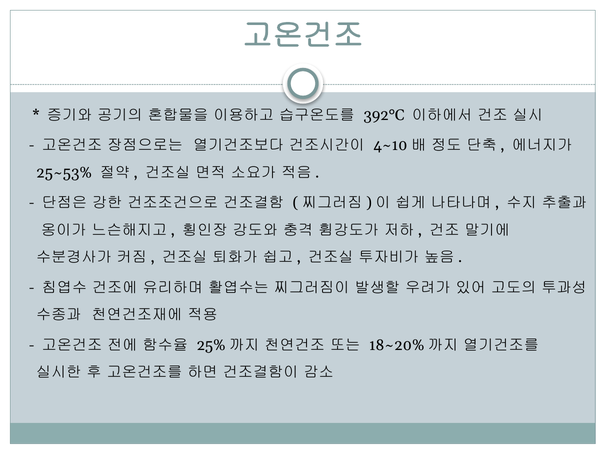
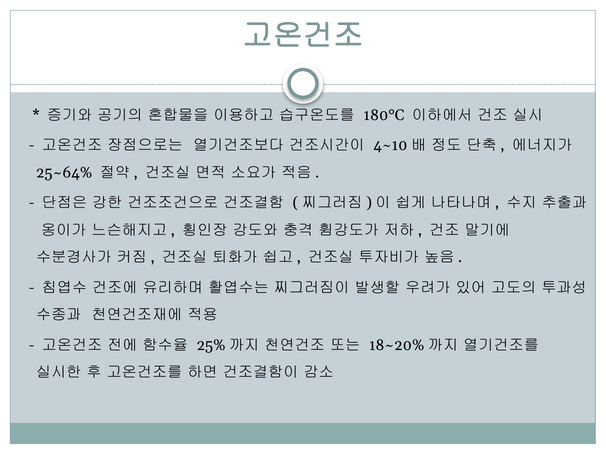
392°C: 392°C -> 180°C
25~53%: 25~53% -> 25~64%
